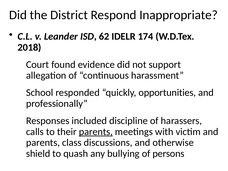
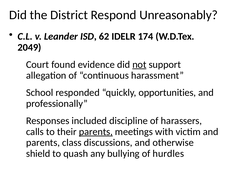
Inappropriate: Inappropriate -> Unreasonably
2018: 2018 -> 2049
not underline: none -> present
persons: persons -> hurdles
